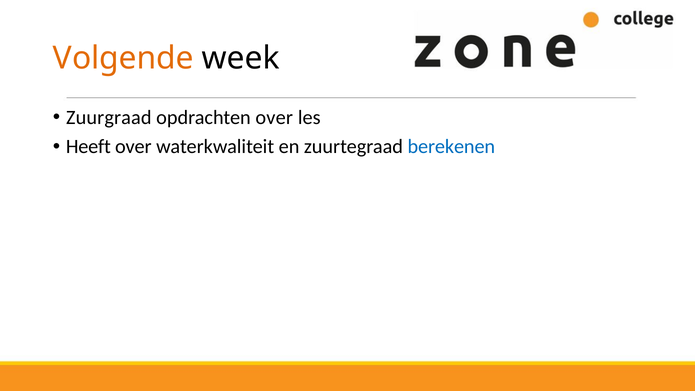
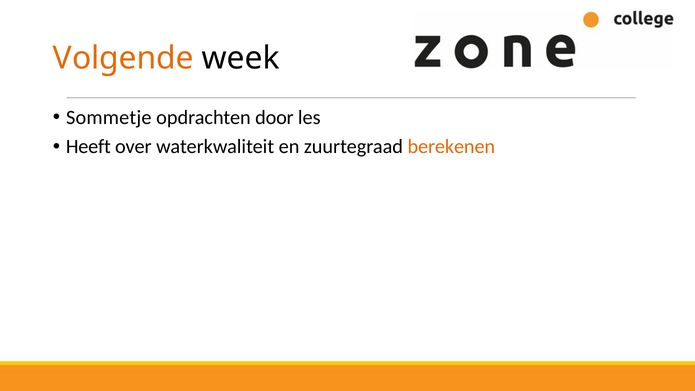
Zuurgraad: Zuurgraad -> Sommetje
opdrachten over: over -> door
berekenen colour: blue -> orange
